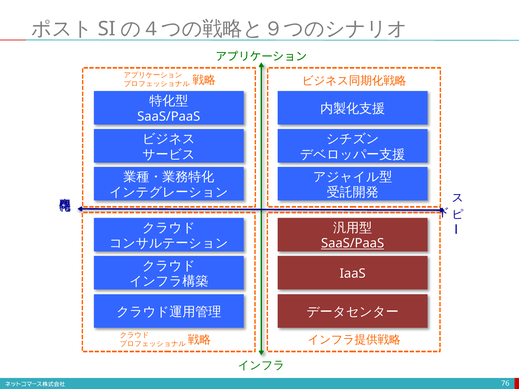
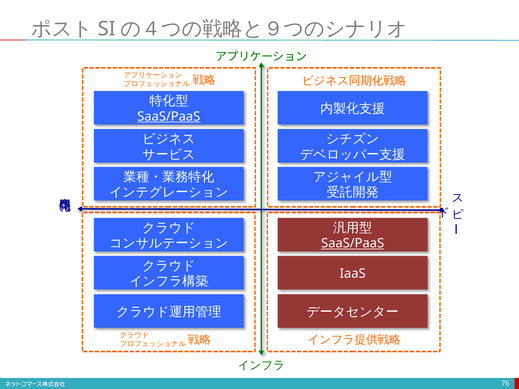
SaaS/PaaS at (169, 117) underline: none -> present
